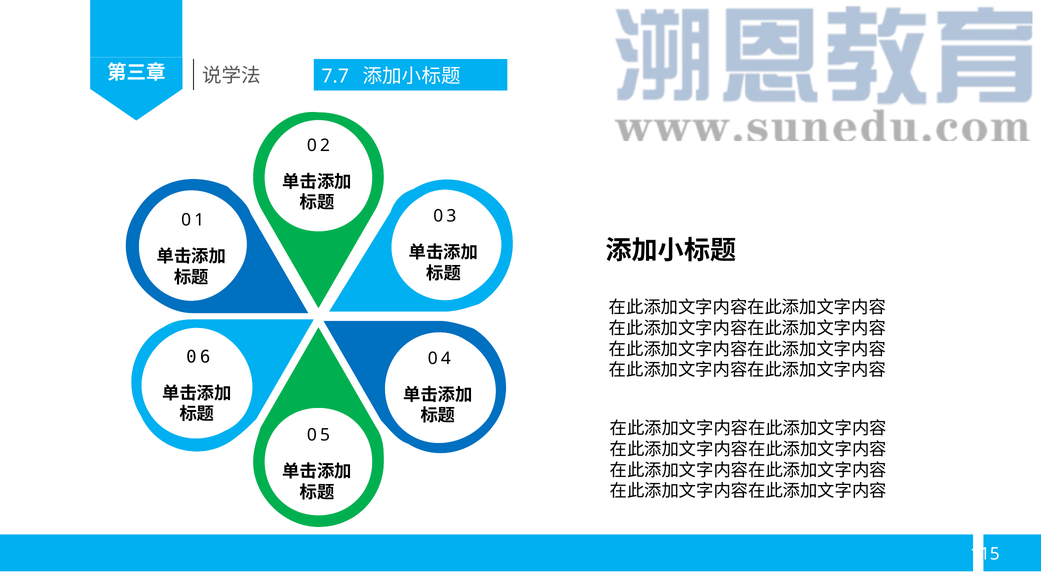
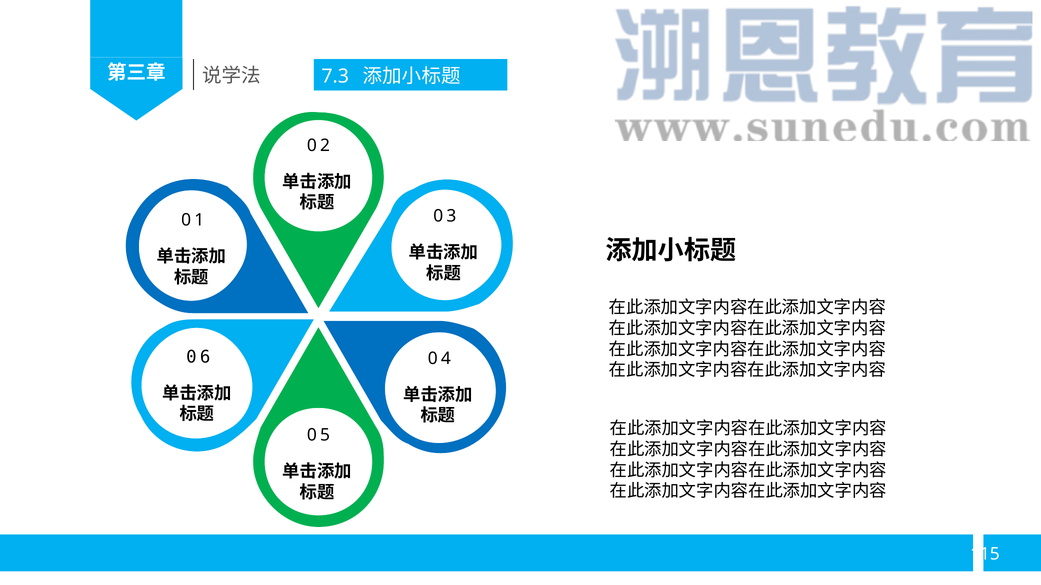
7.7: 7.7 -> 7.3
